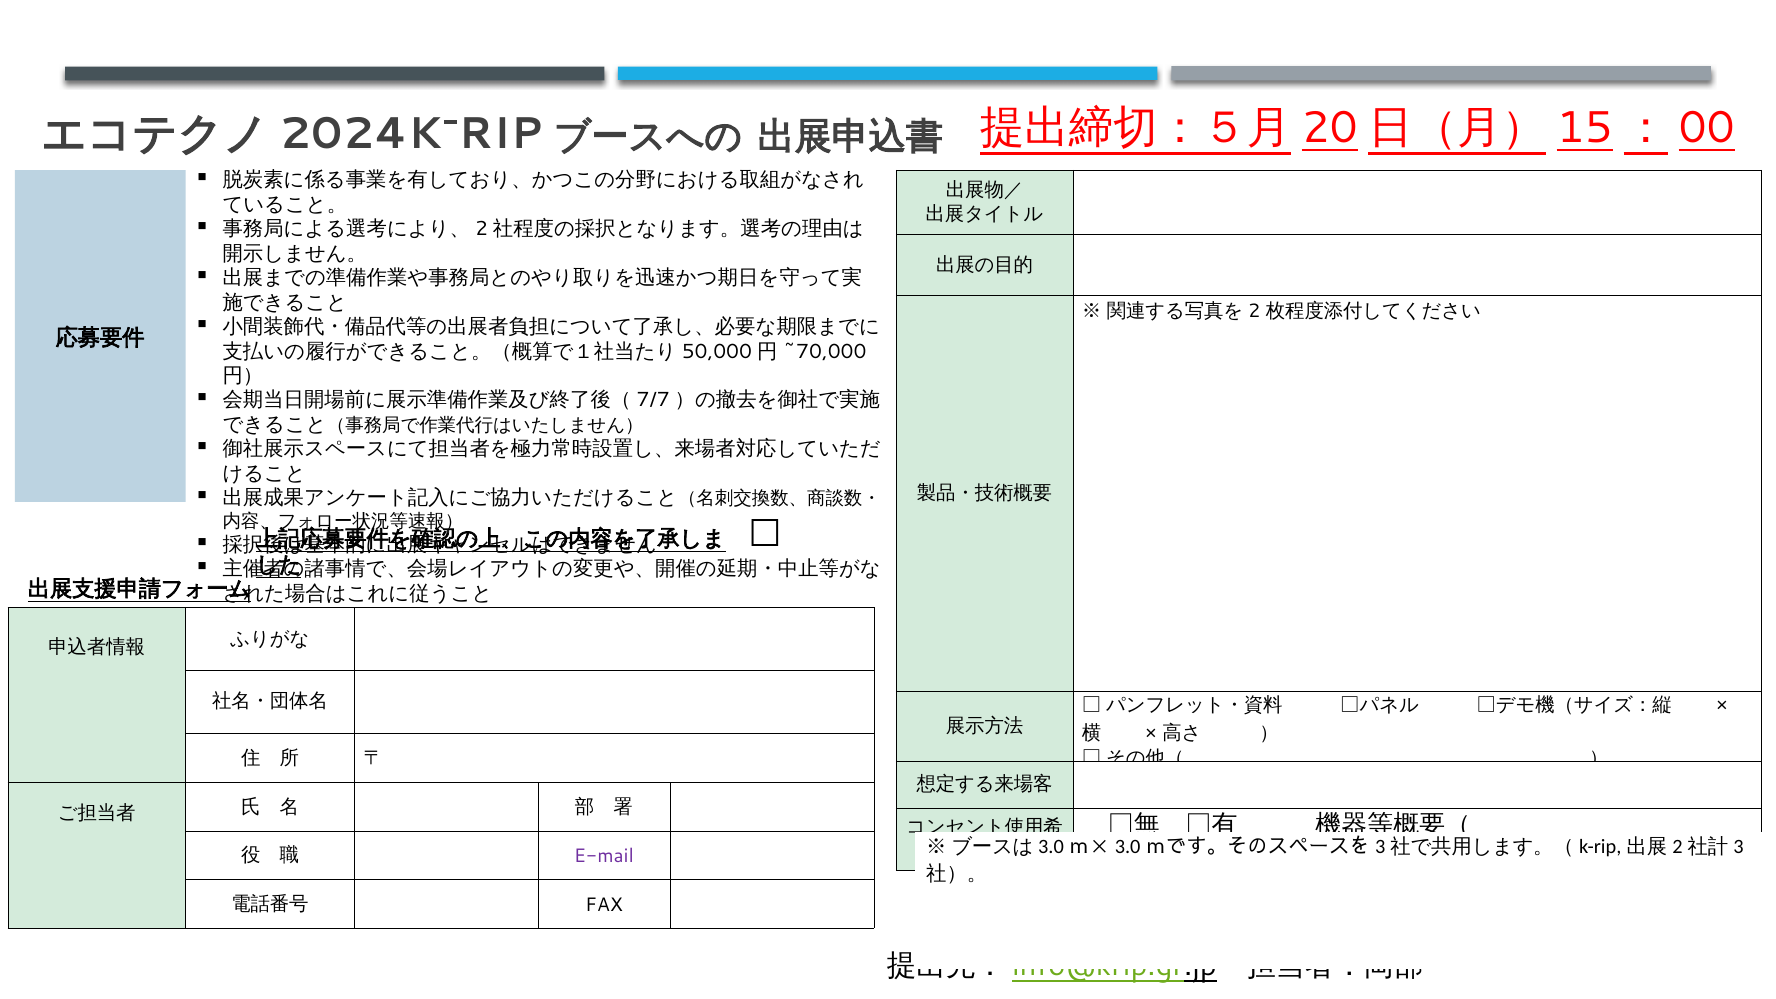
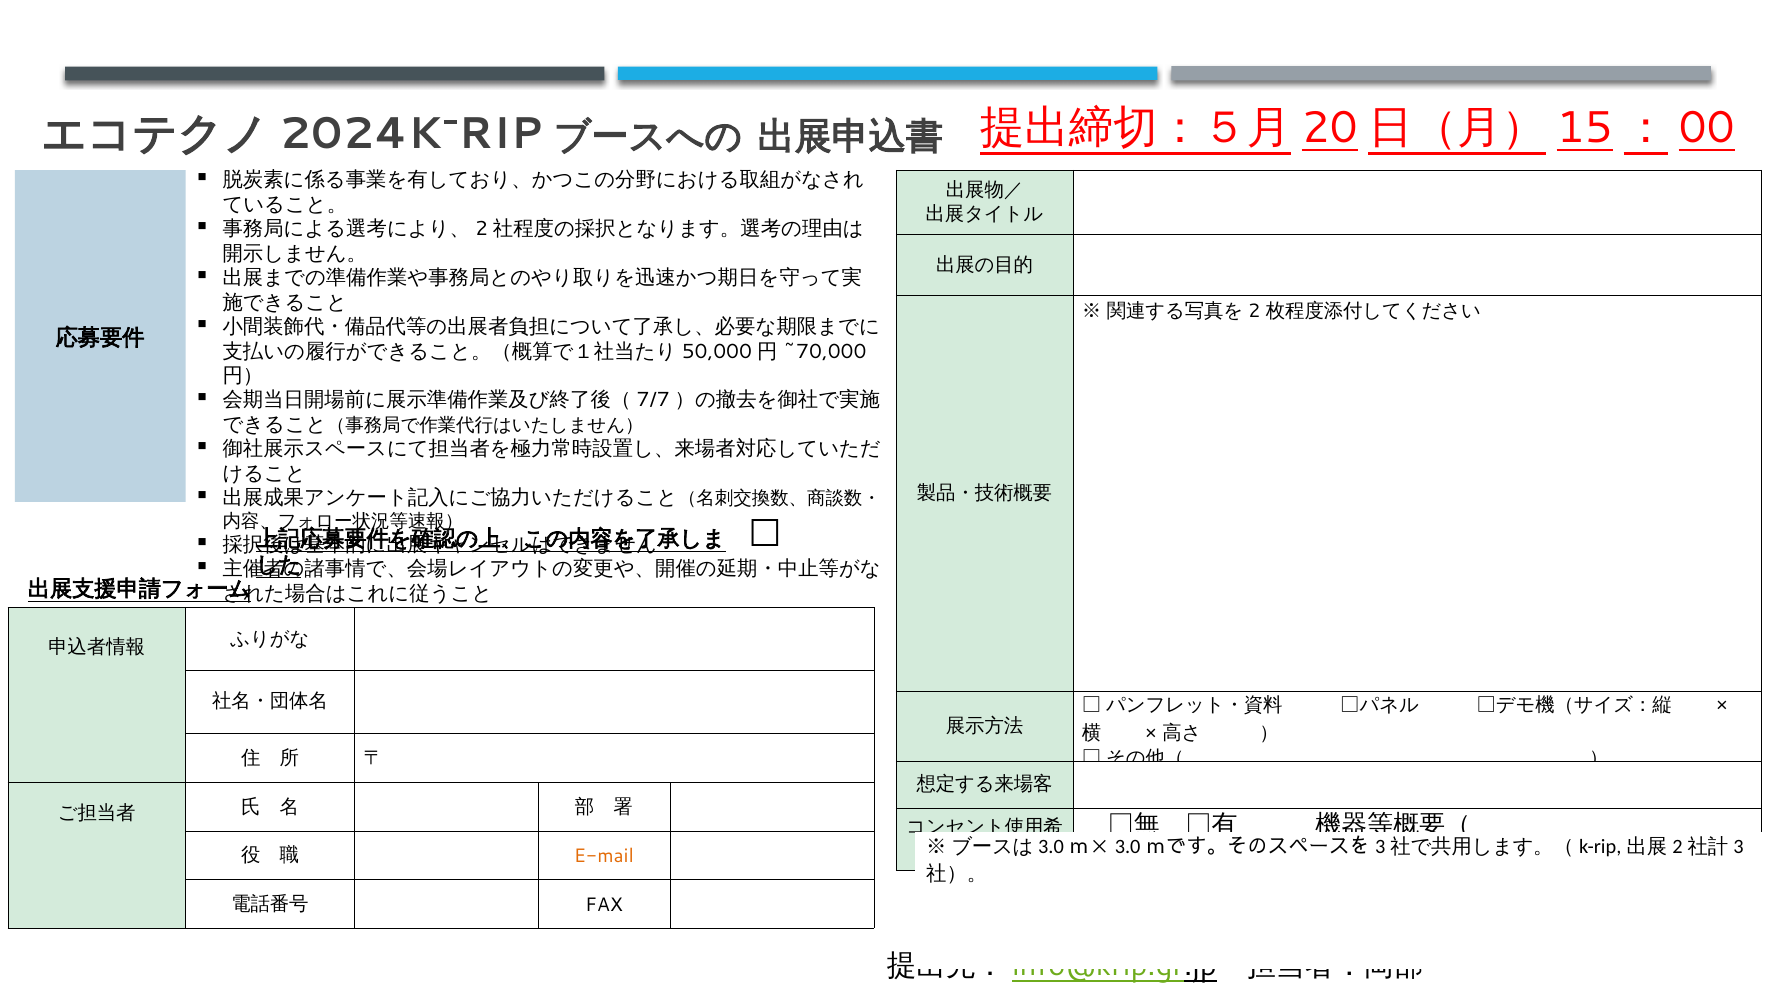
E-mail colour: purple -> orange
